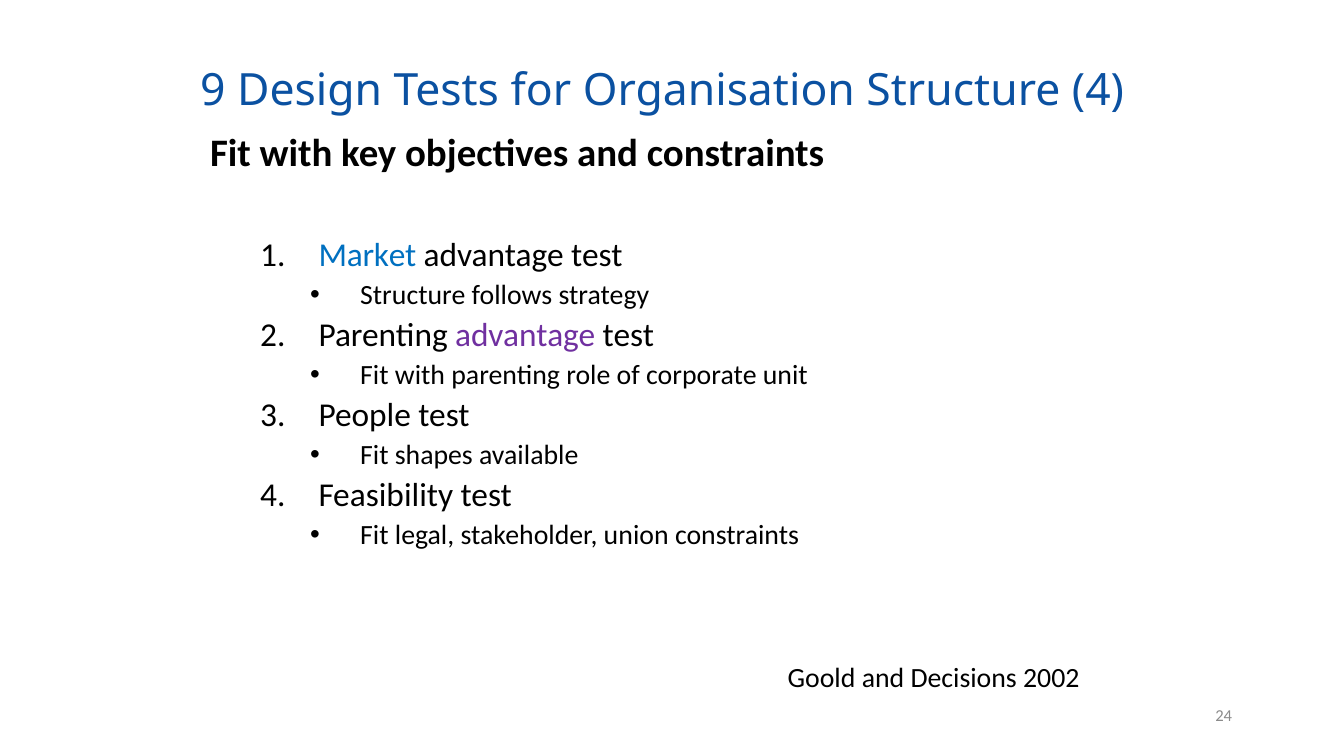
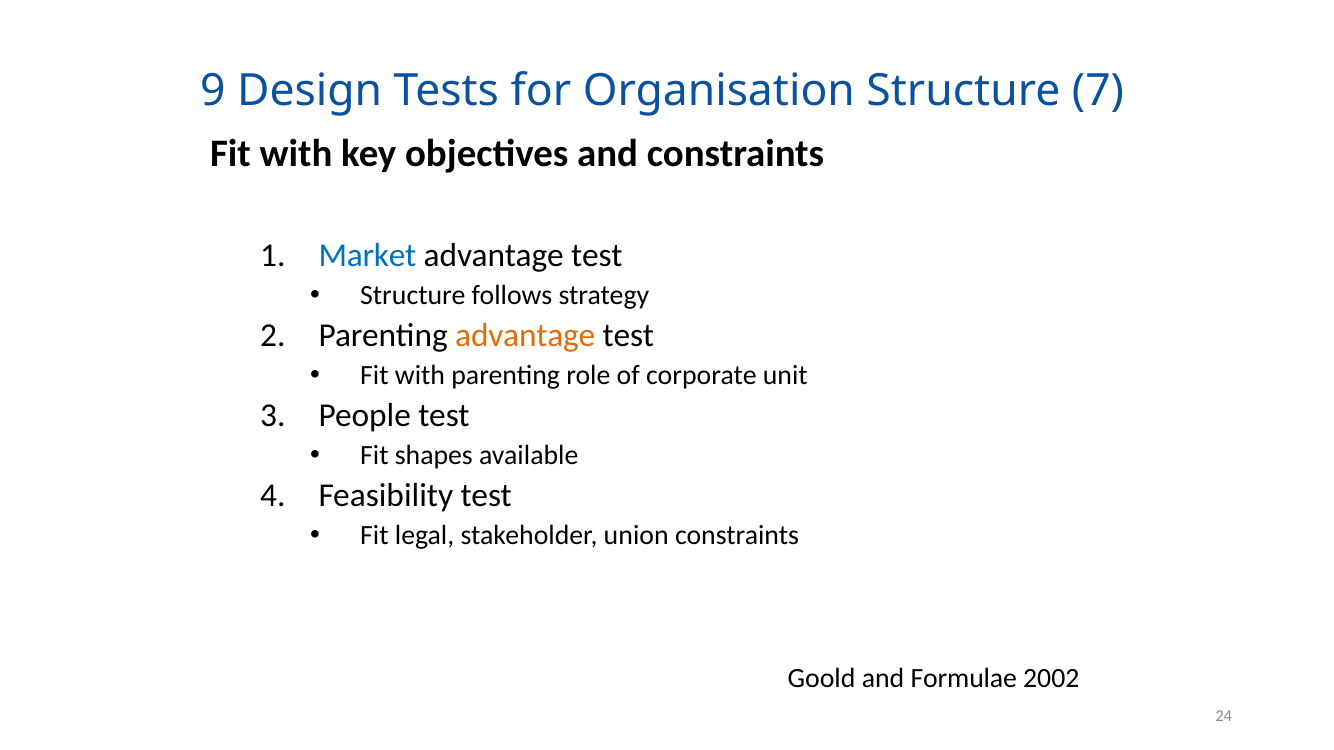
Structure 4: 4 -> 7
advantage at (525, 336) colour: purple -> orange
Decisions: Decisions -> Formulae
